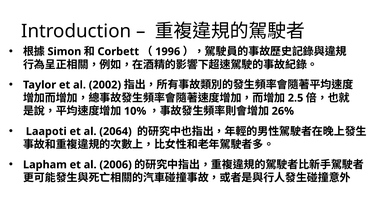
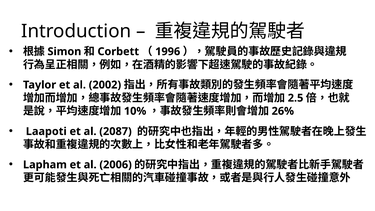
2064: 2064 -> 2087
